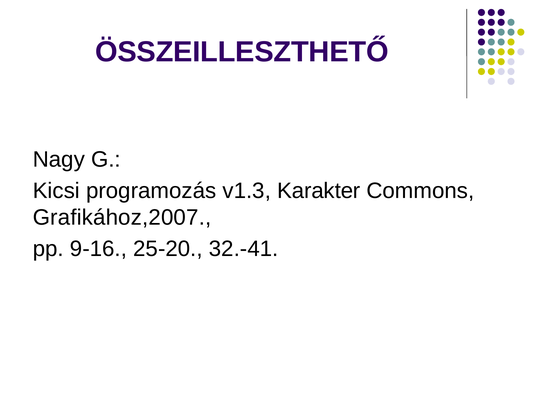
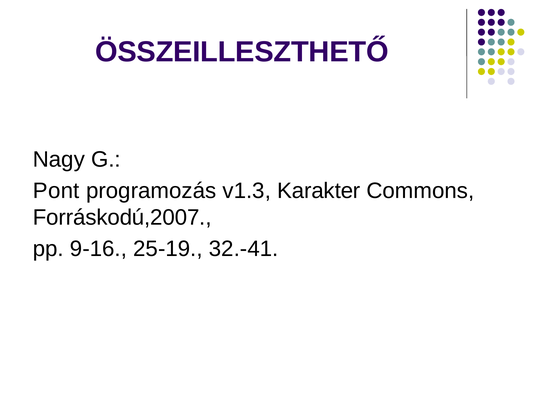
Kicsi: Kicsi -> Pont
Grafikához,2007: Grafikához,2007 -> Forráskodú,2007
25-20: 25-20 -> 25-19
